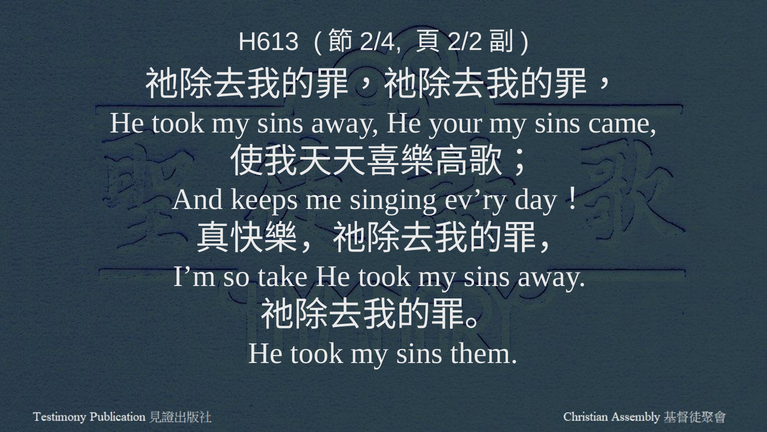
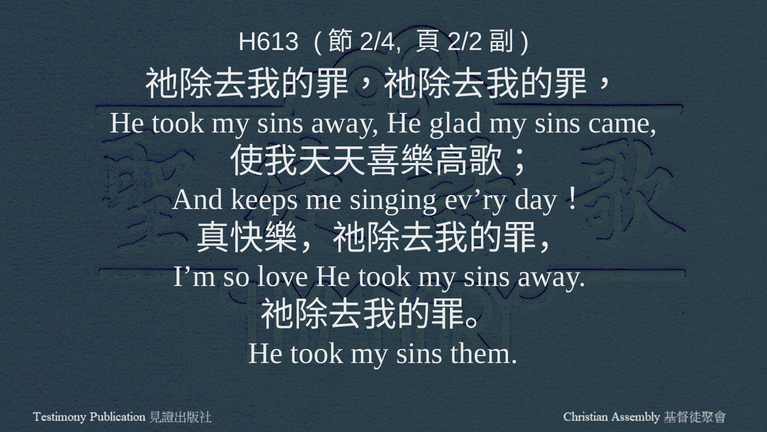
your: your -> glad
take: take -> love
